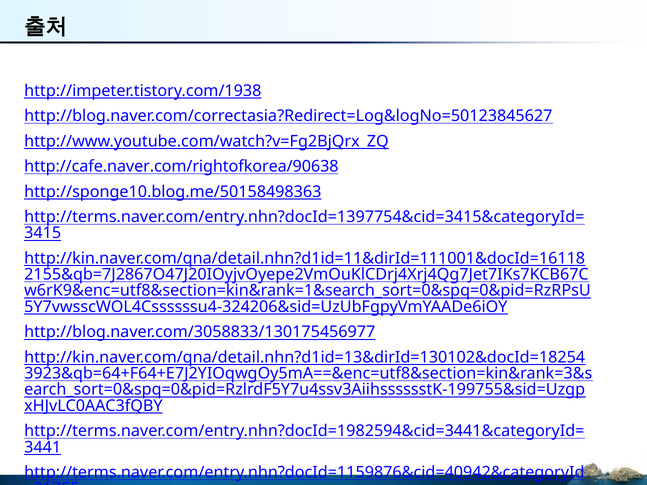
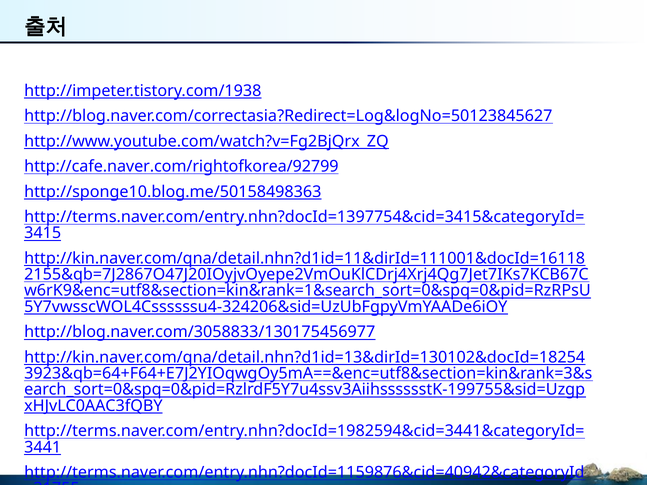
http://cafe.naver.com/rightofkorea/90638: http://cafe.naver.com/rightofkorea/90638 -> http://cafe.naver.com/rightofkorea/92799
